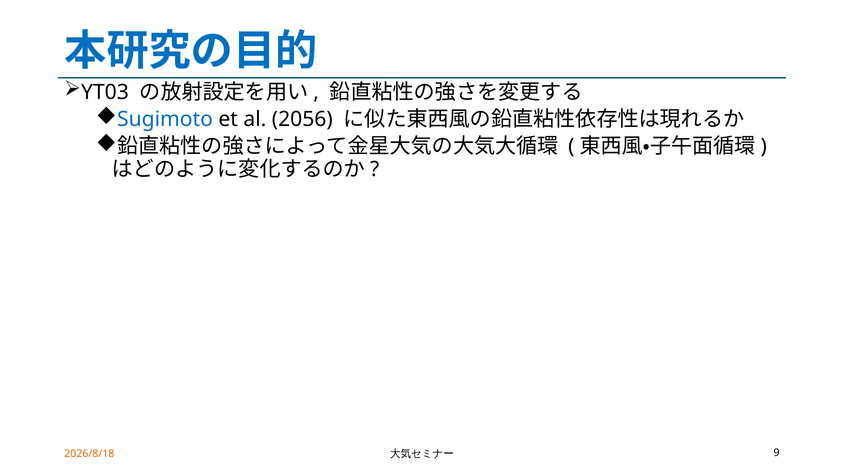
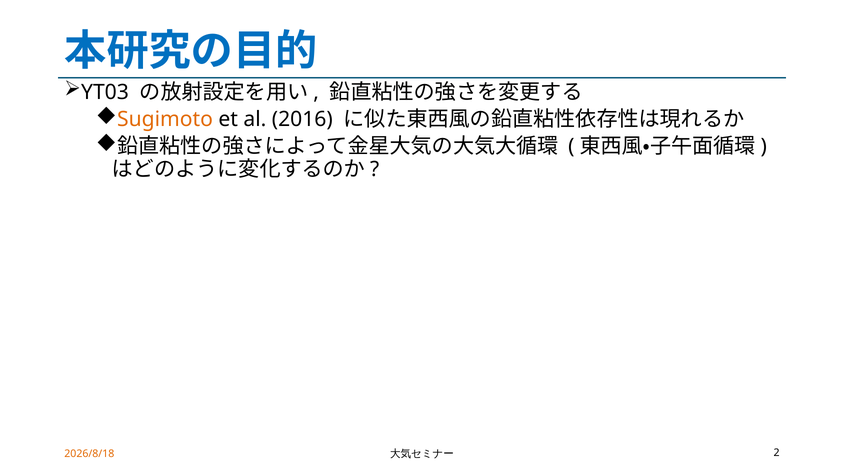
Sugimoto colour: blue -> orange
2056: 2056 -> 2016
9: 9 -> 2
